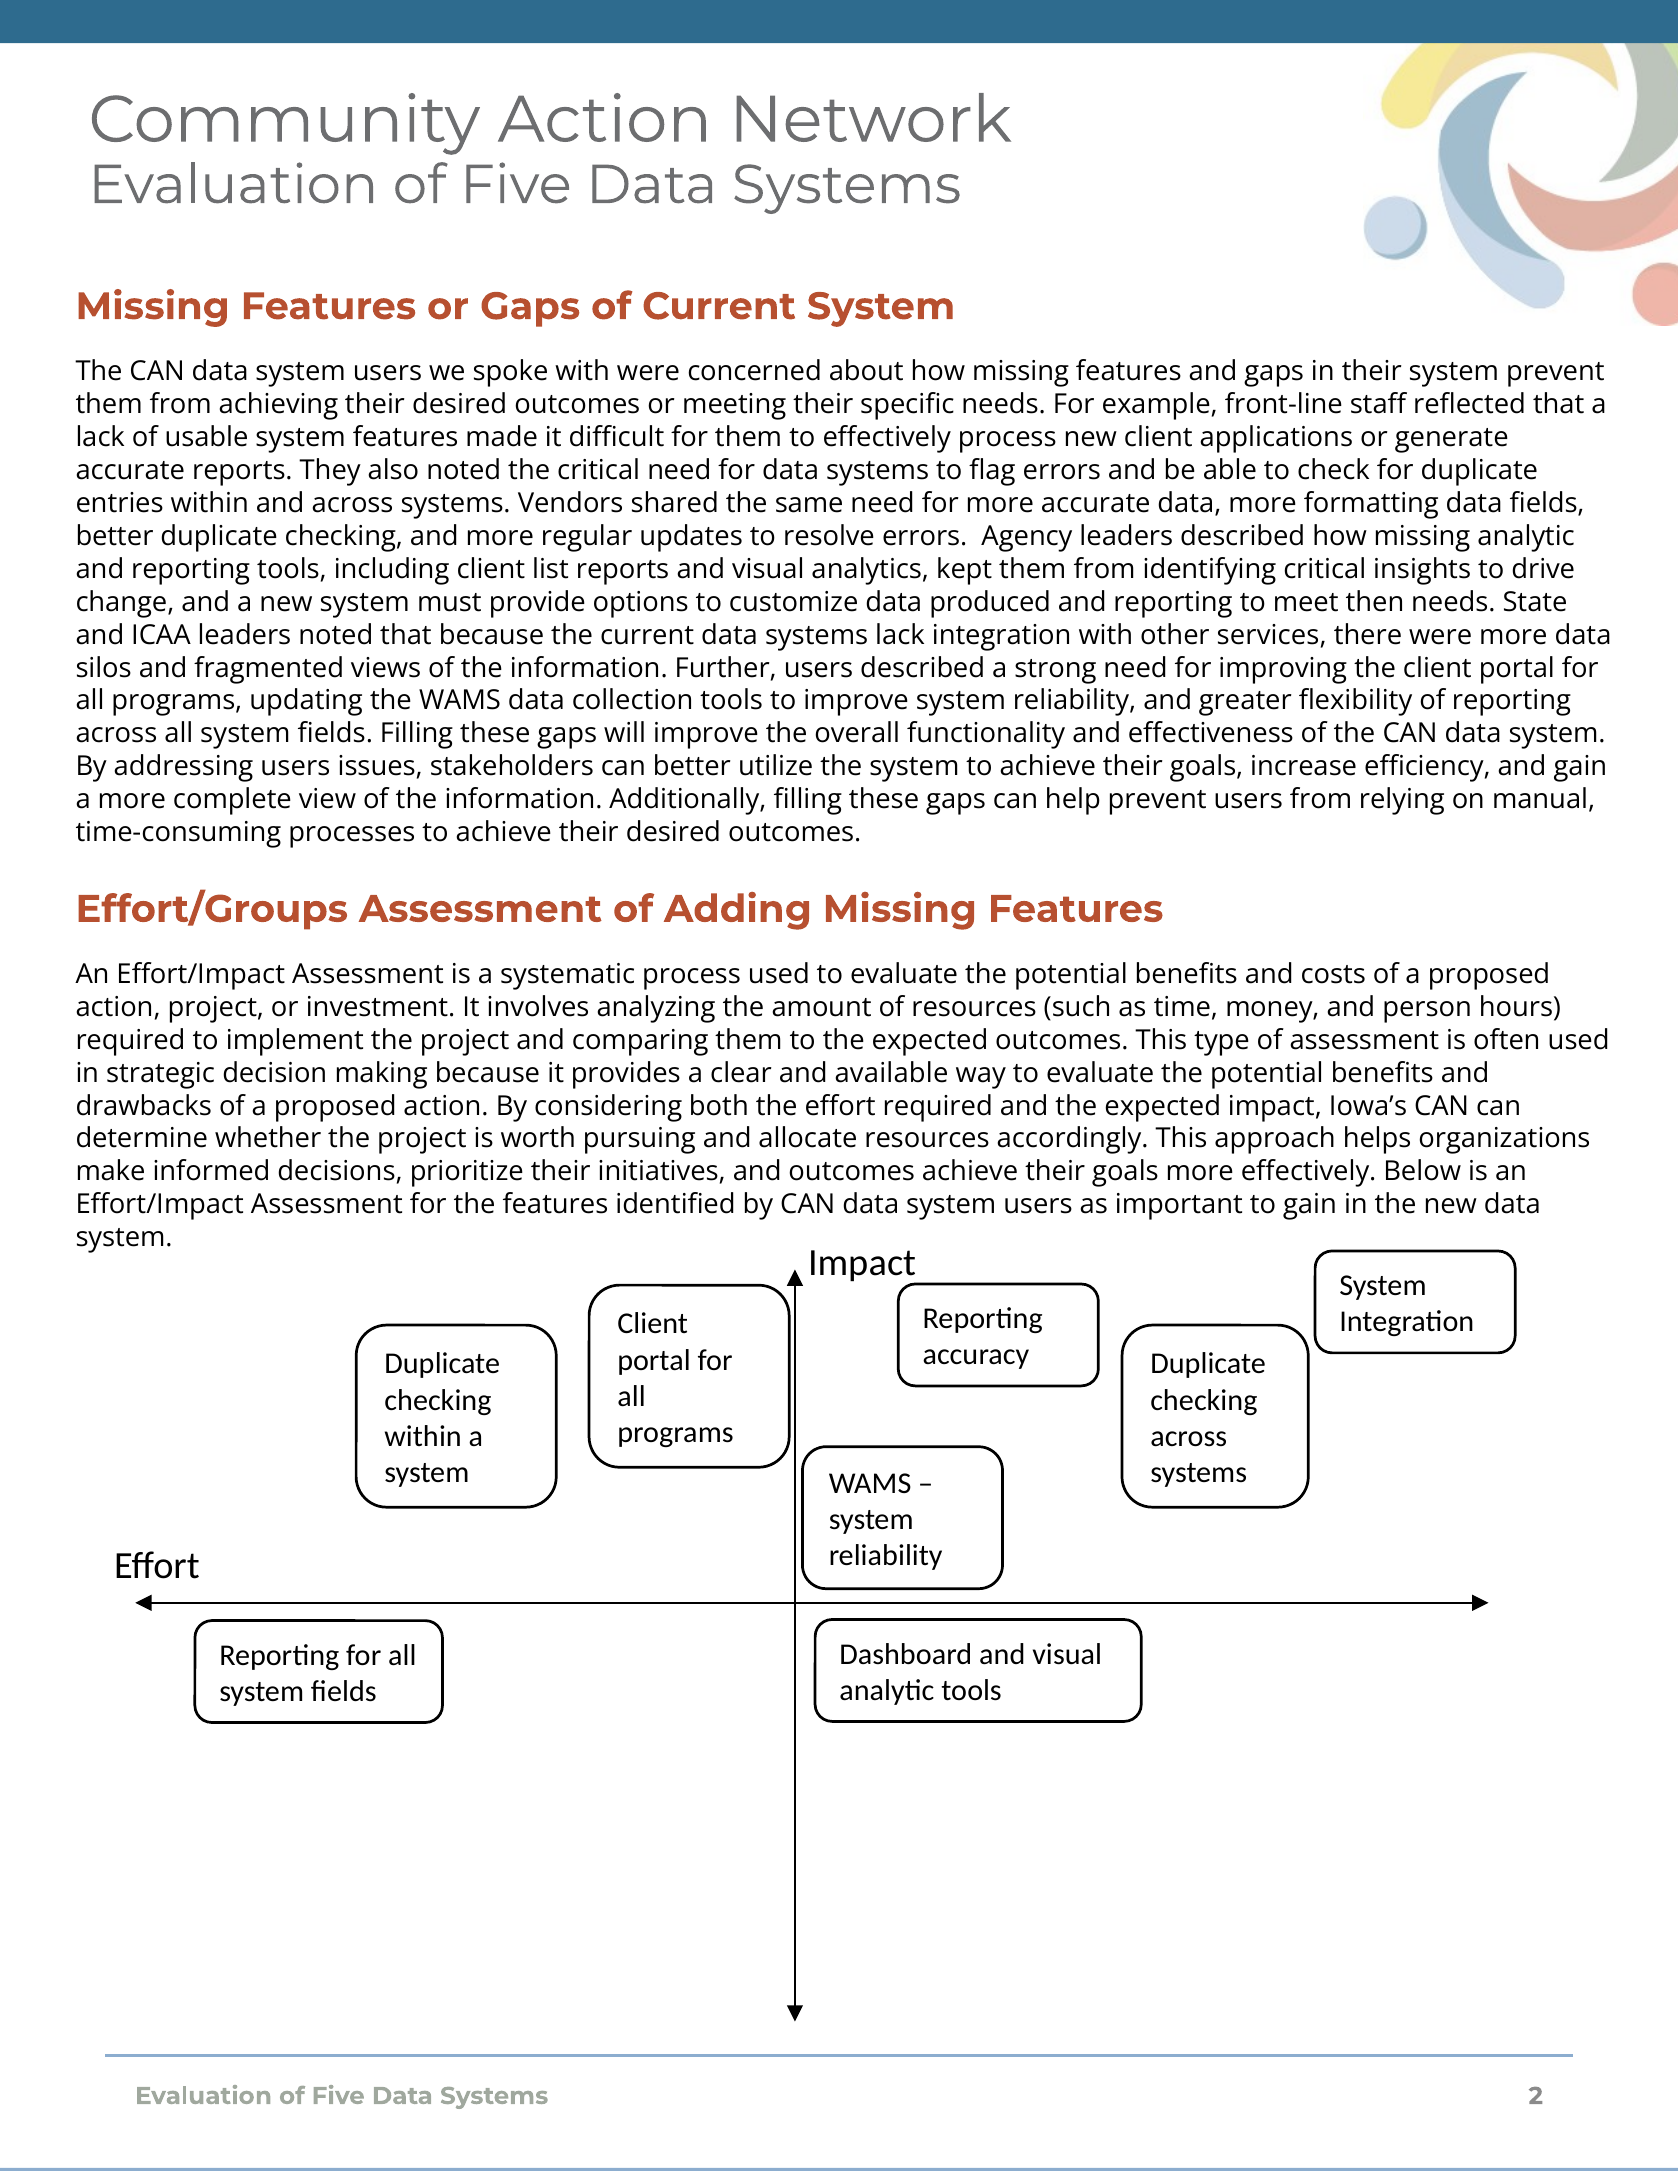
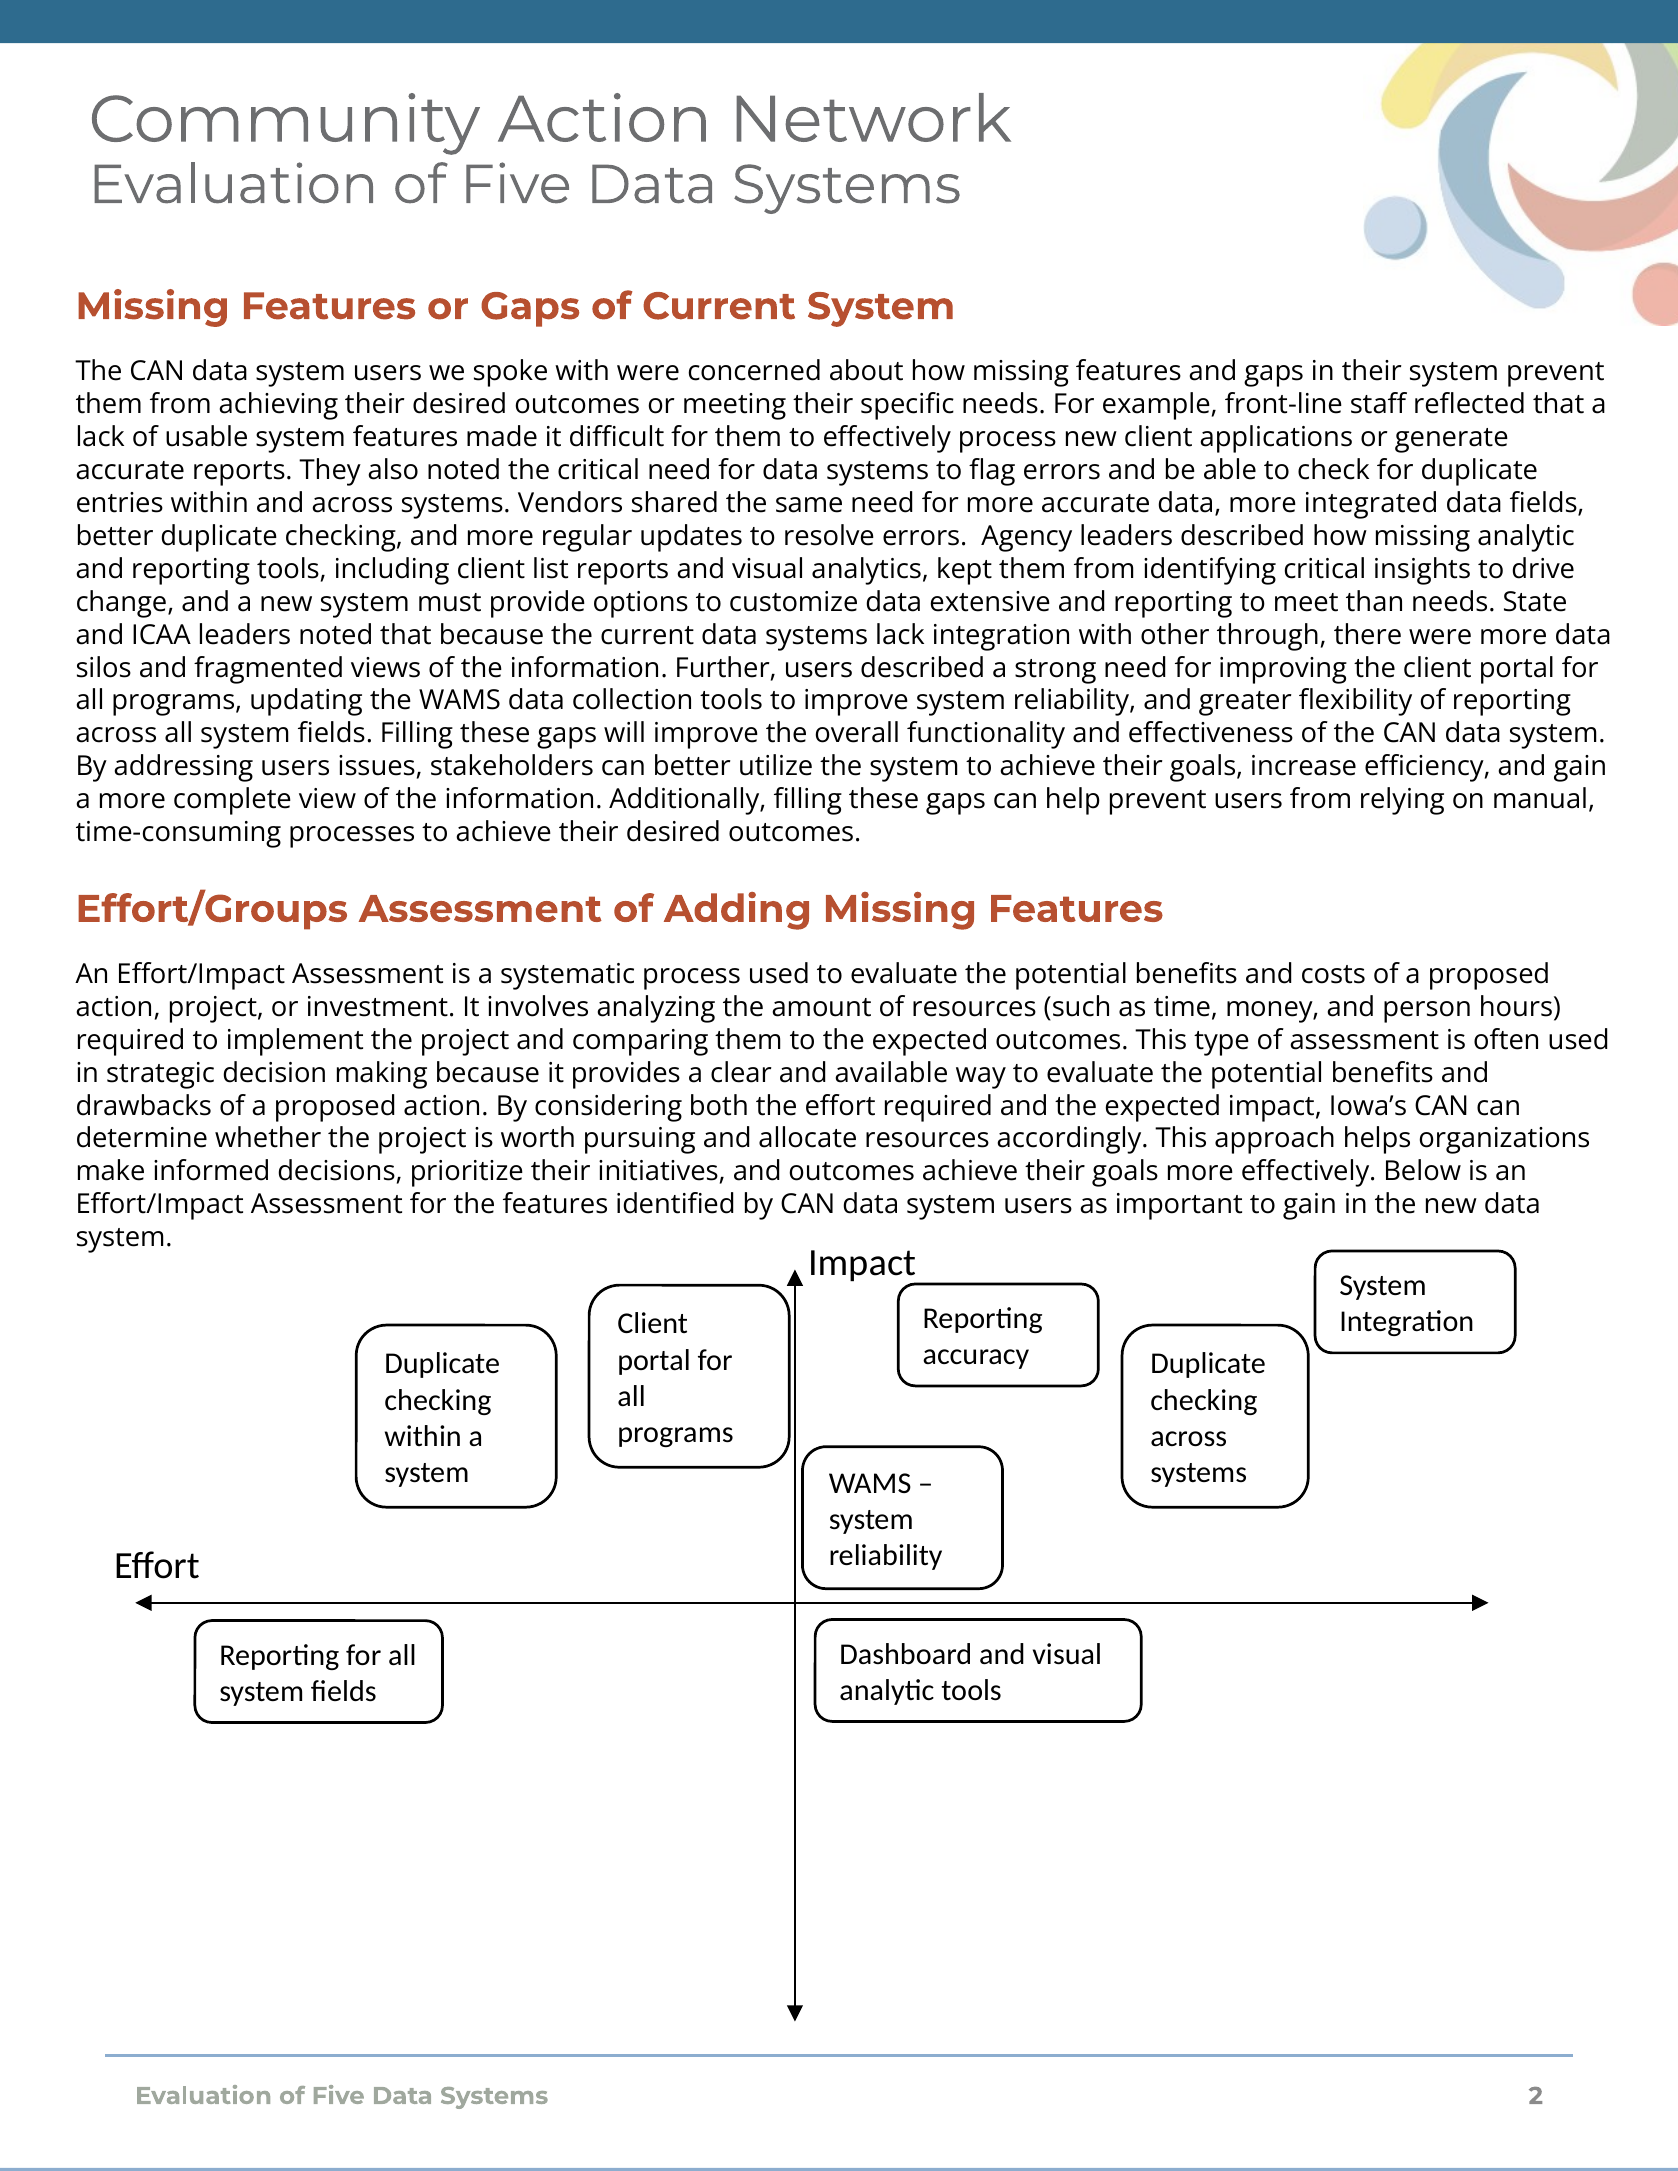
formatting: formatting -> integrated
produced: produced -> extensive
then: then -> than
services: services -> through
